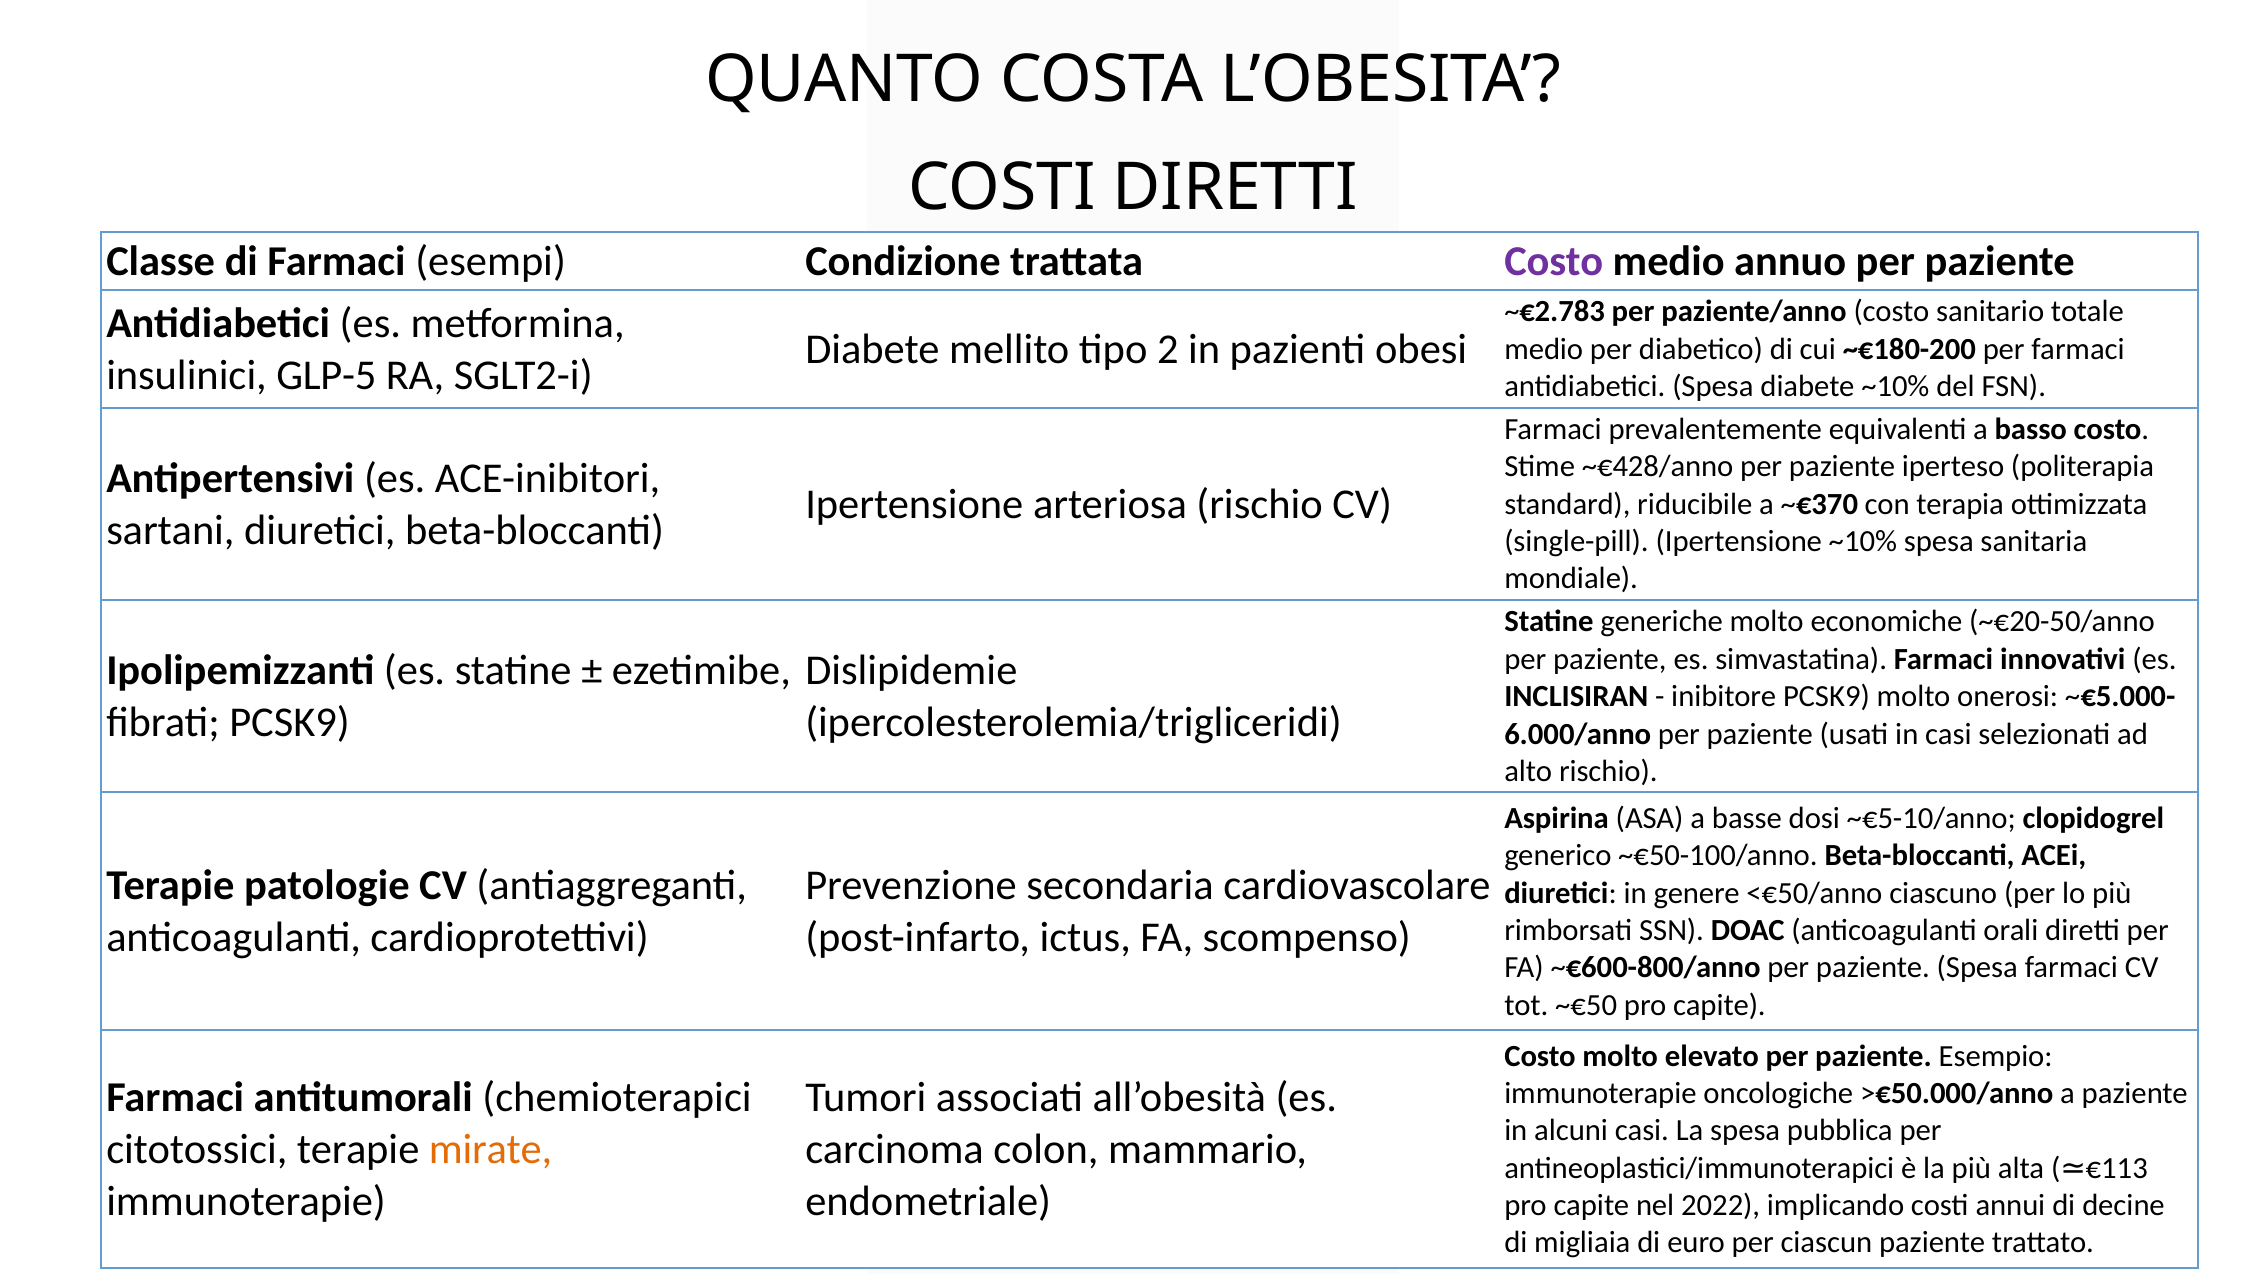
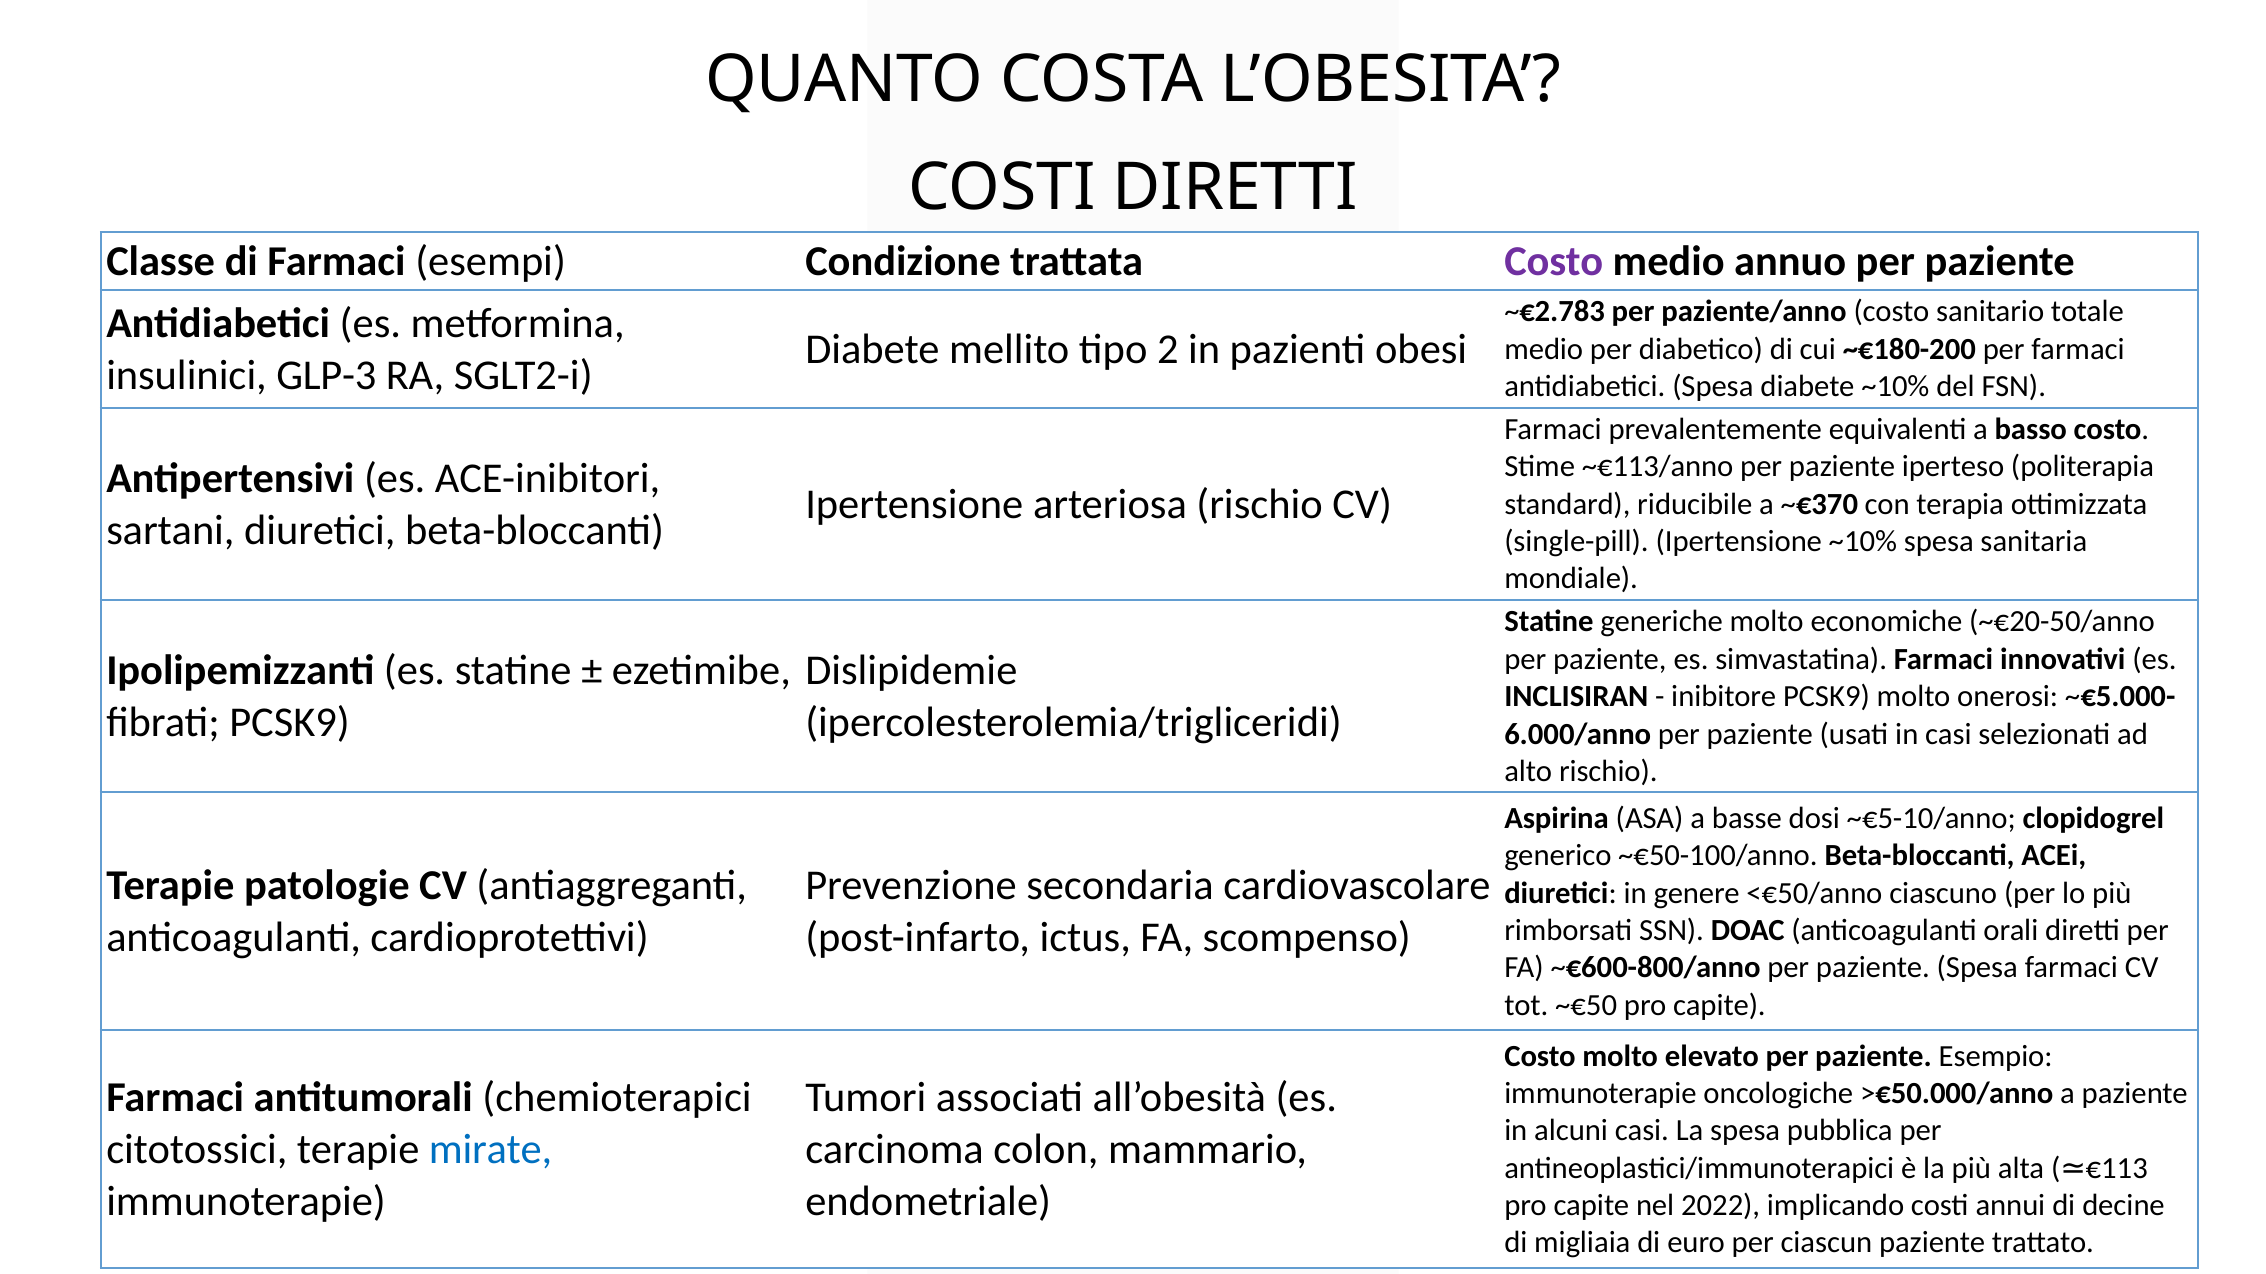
GLP-5: GLP-5 -> GLP-3
~€428/anno: ~€428/anno -> ~€113/anno
mirate colour: orange -> blue
